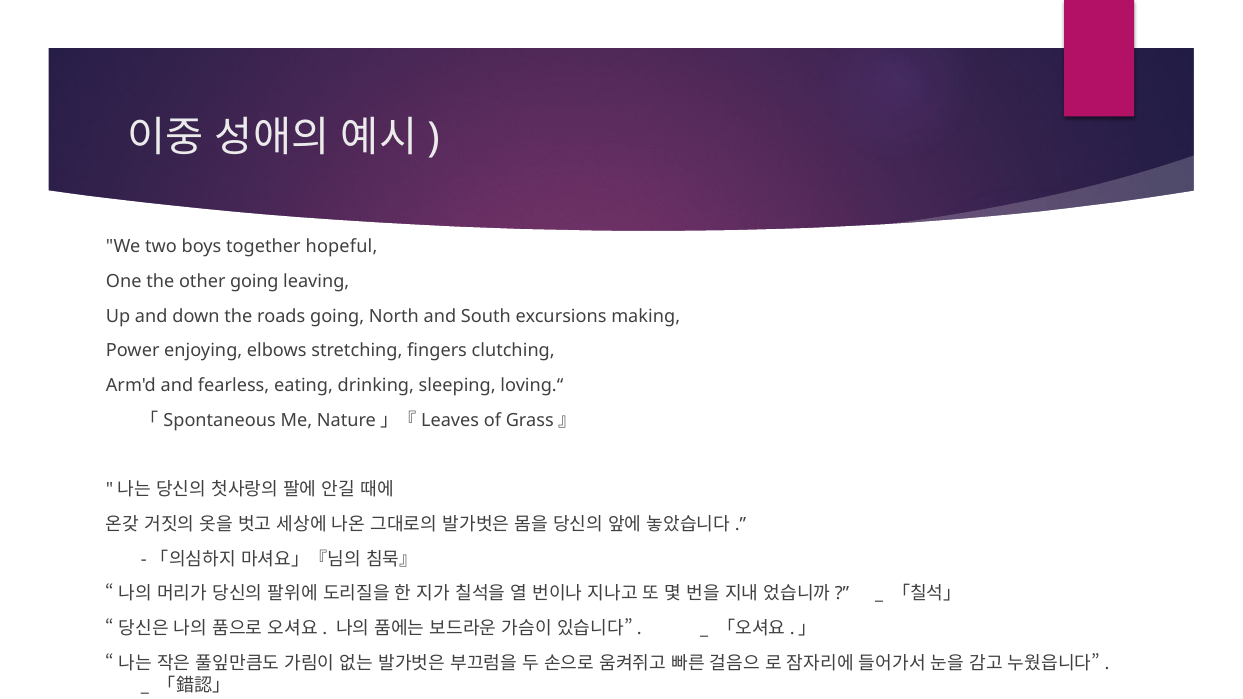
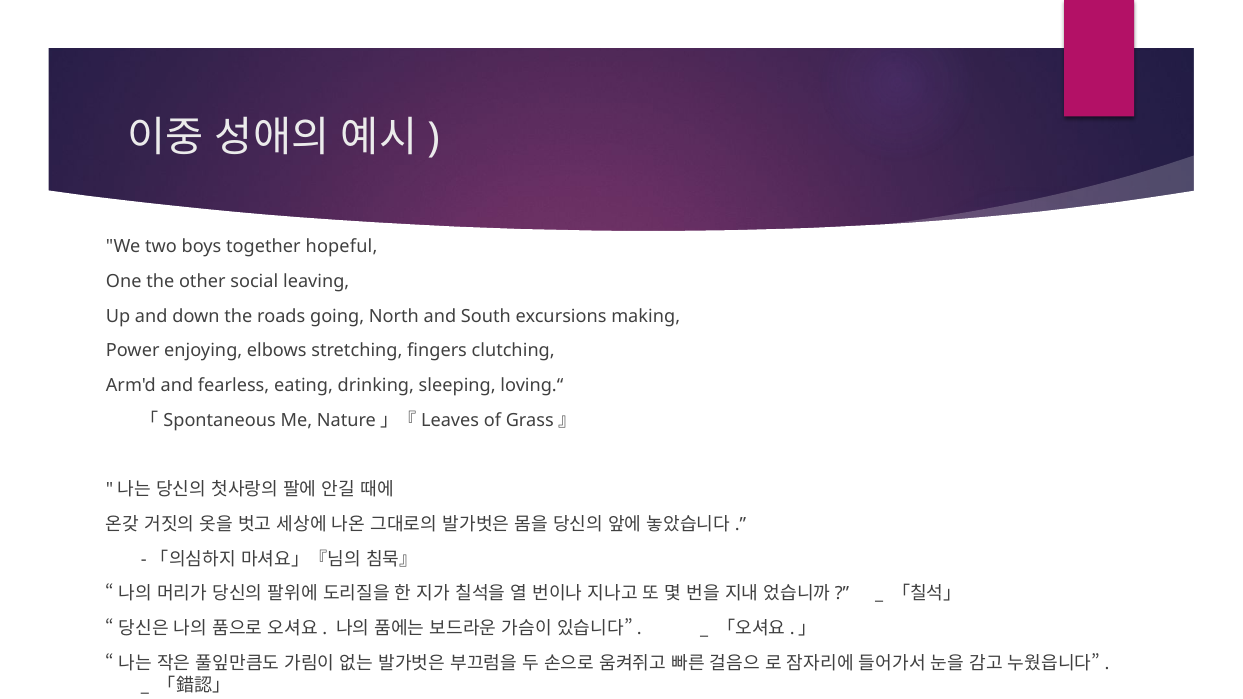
other going: going -> social
